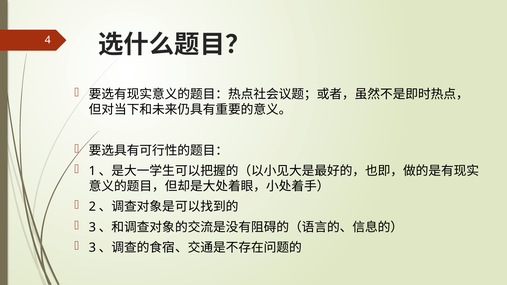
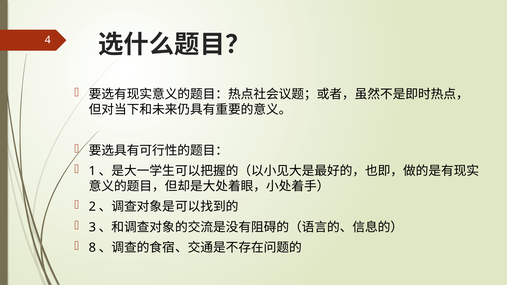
3 at (92, 248): 3 -> 8
